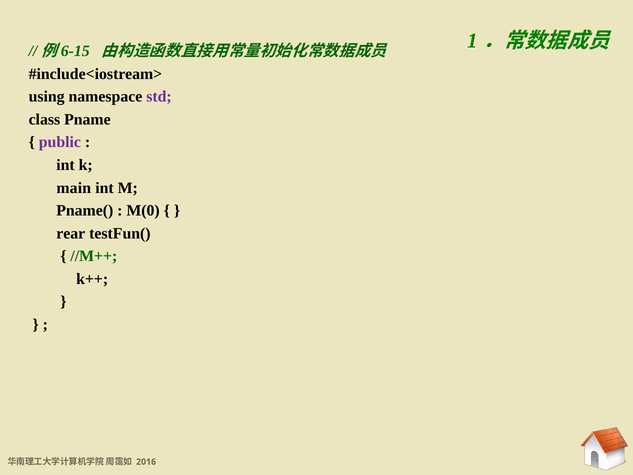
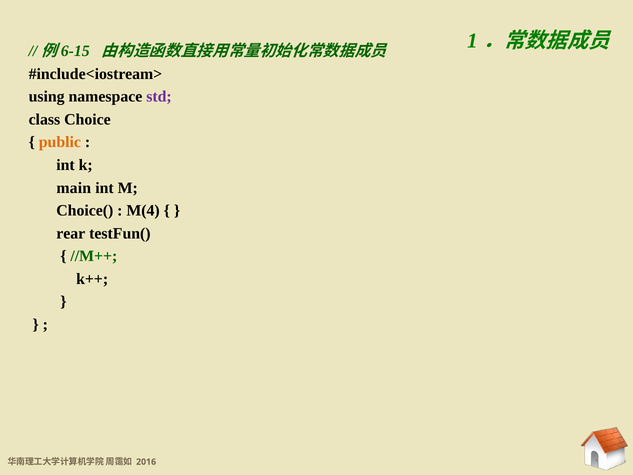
Pname: Pname -> Choice
public colour: purple -> orange
Pname(: Pname( -> Choice(
M(0: M(0 -> M(4
